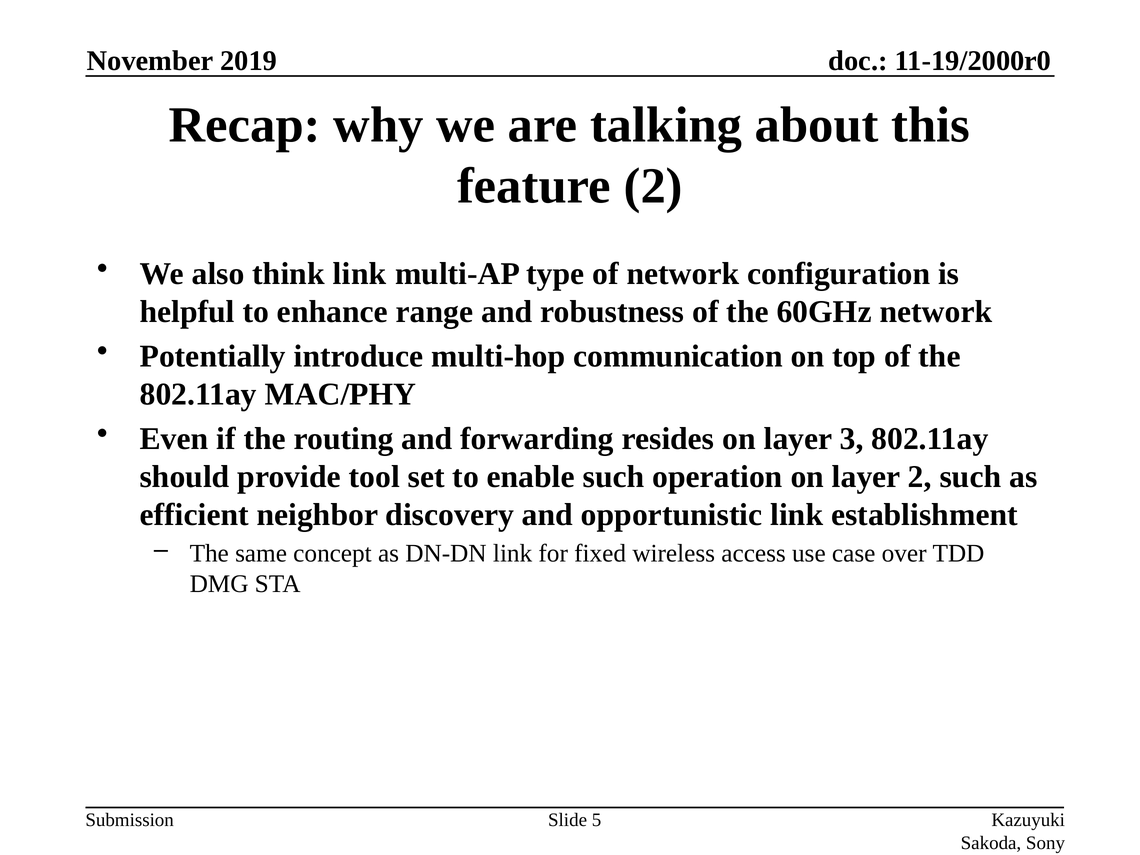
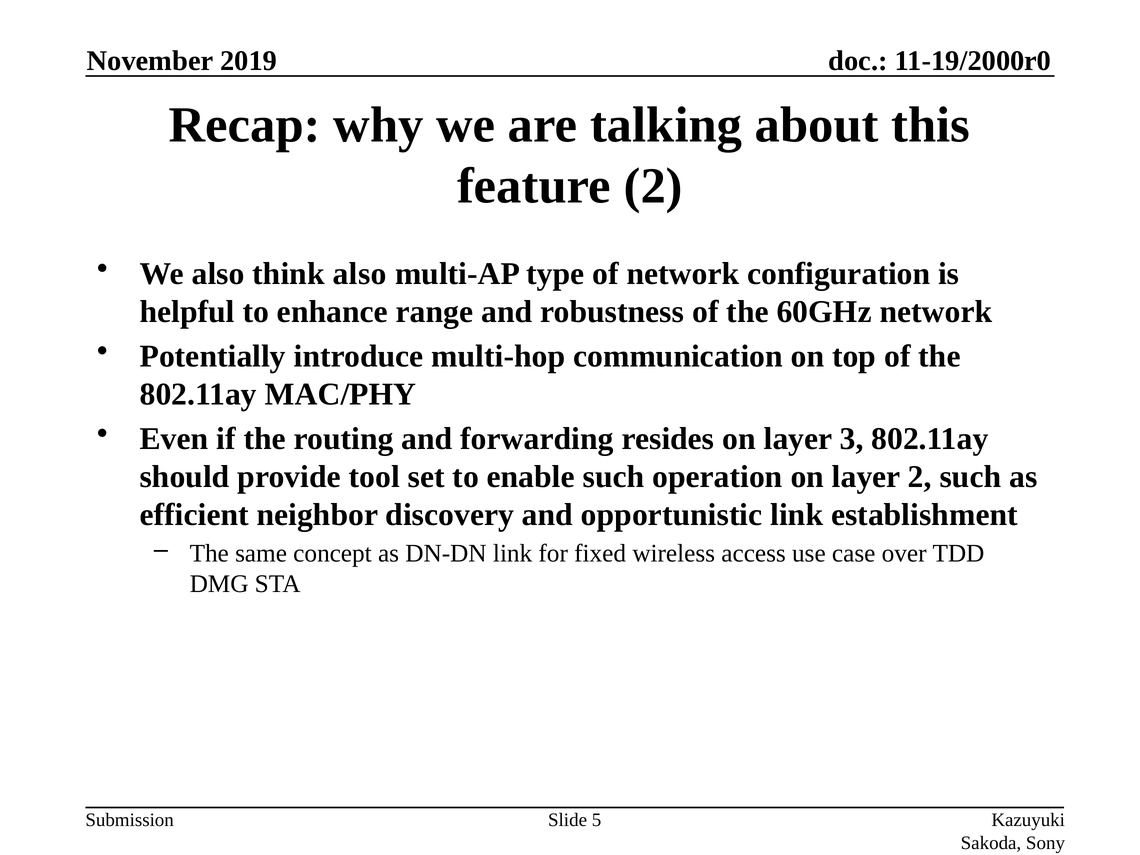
think link: link -> also
